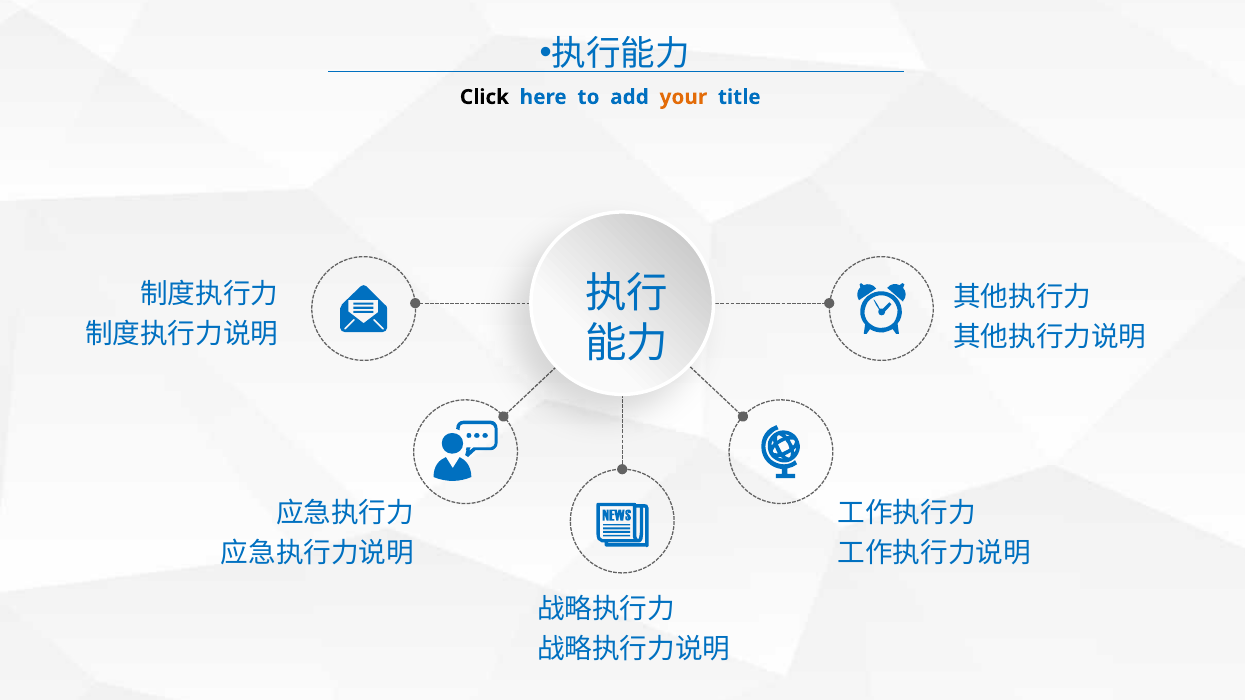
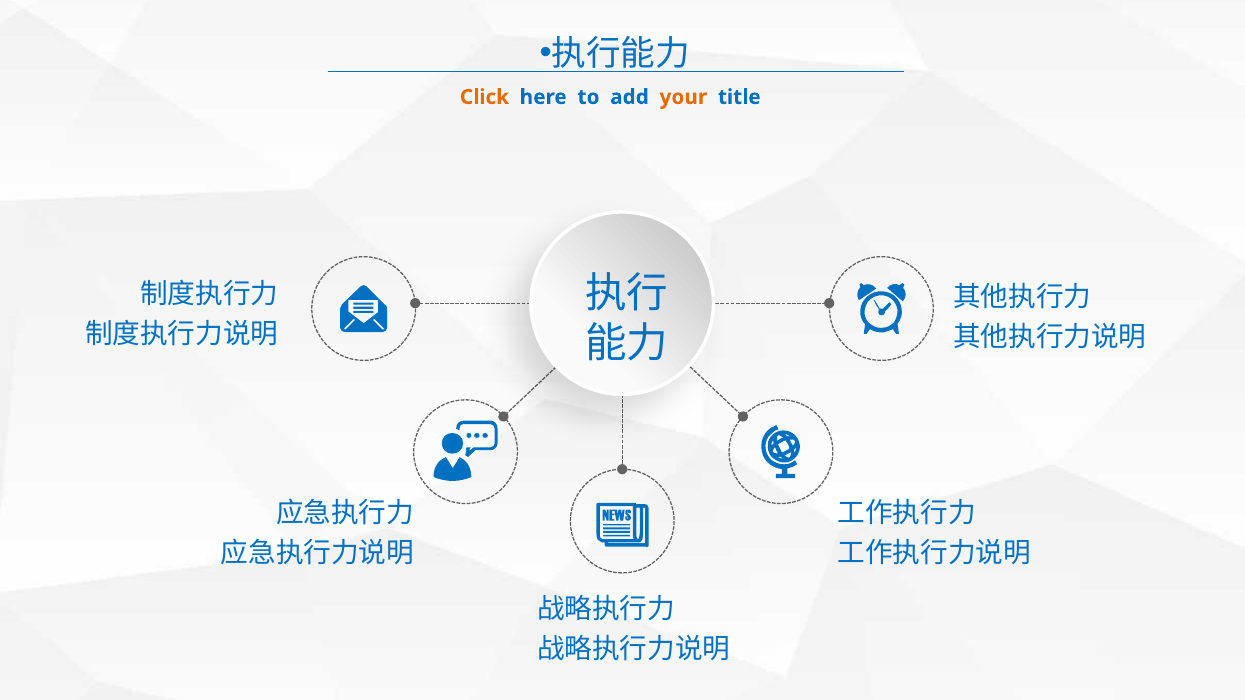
Click colour: black -> orange
